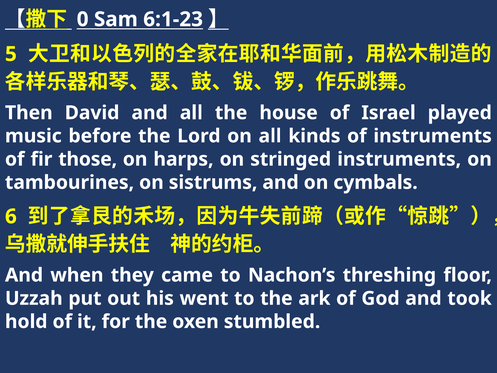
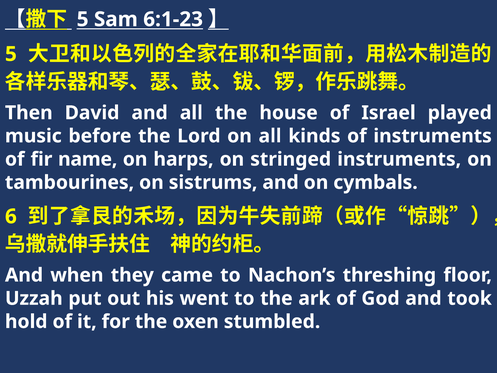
0 at (83, 19): 0 -> 5
those: those -> name
